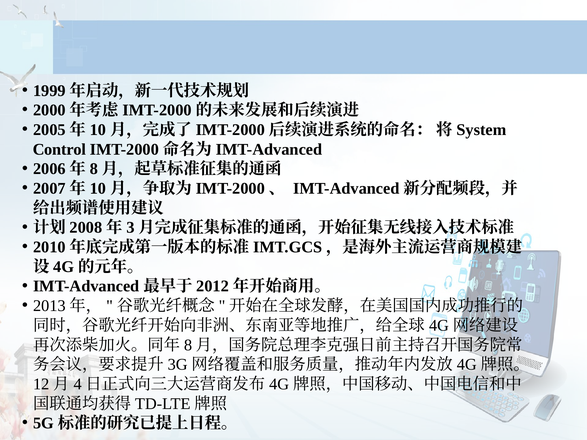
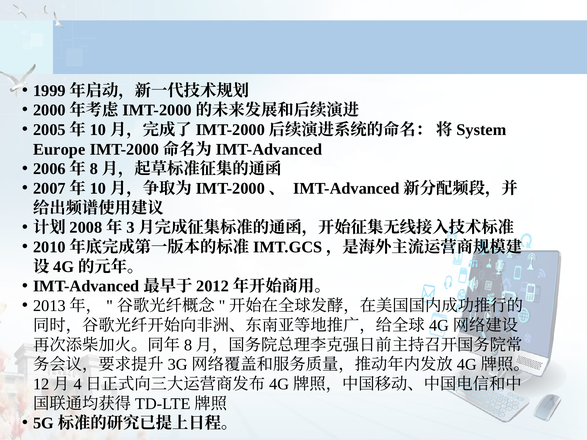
Control: Control -> Europe
